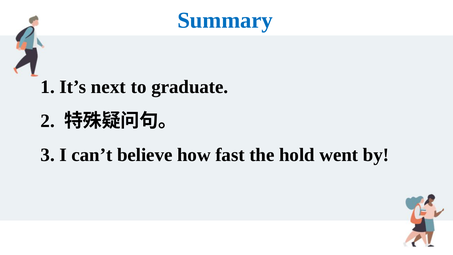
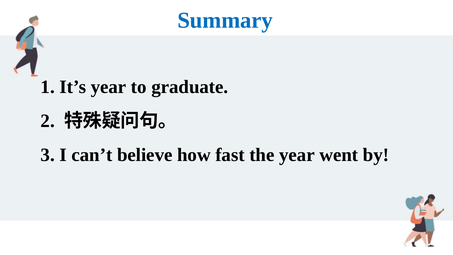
It’s next: next -> year
the hold: hold -> year
